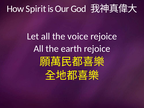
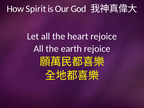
voice: voice -> heart
